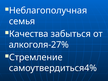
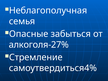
Качества: Качества -> Опасные
